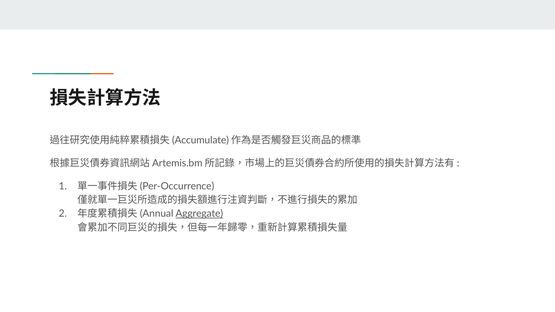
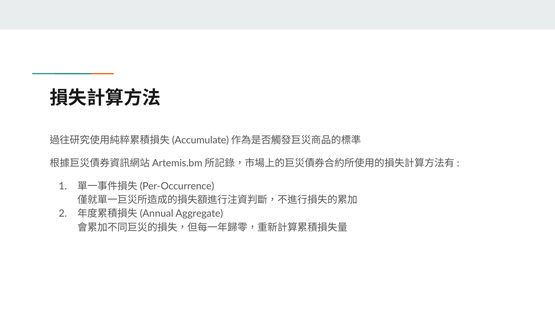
Aggregate underline: present -> none
